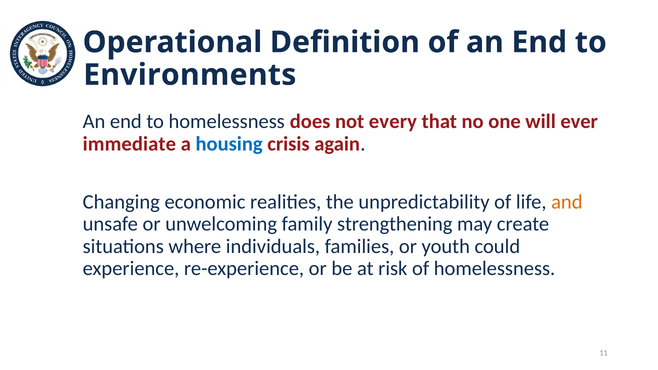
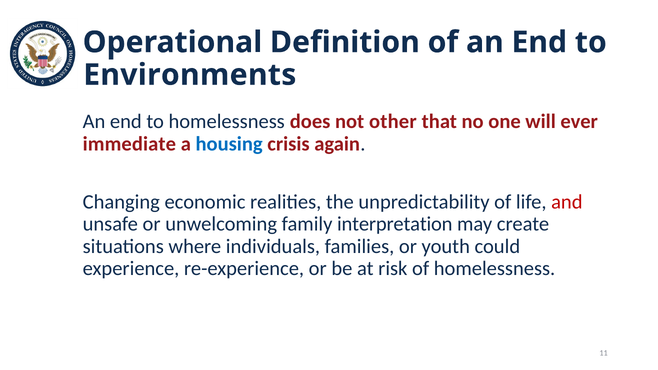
every: every -> other
and colour: orange -> red
strengthening: strengthening -> interpretation
